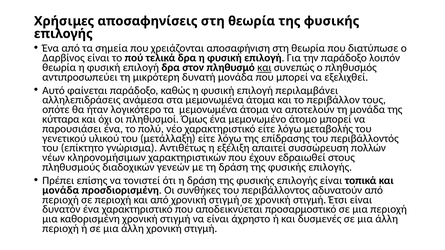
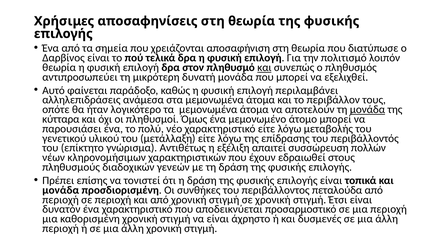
την παράδοξο: παράδοξο -> πολιτισμό
μονάδα at (367, 110) underline: none -> present
αδυνατούν: αδυνατούν -> πεταλούδα
